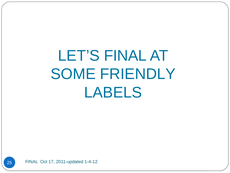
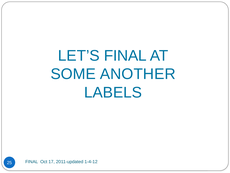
FRIENDLY: FRIENDLY -> ANOTHER
